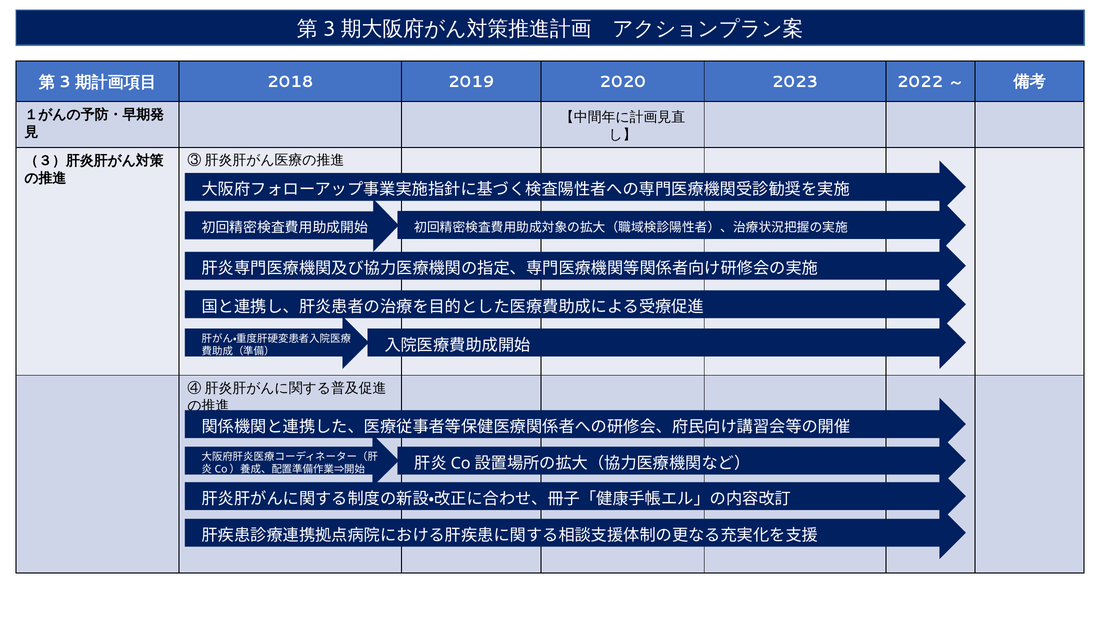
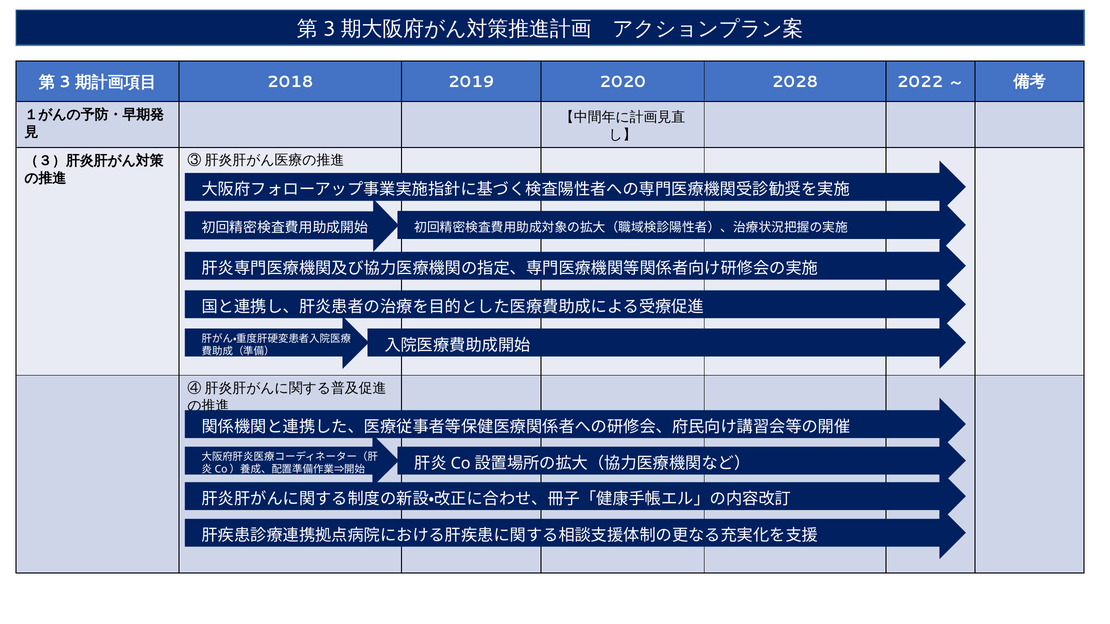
2023: 2023 -> 2028
